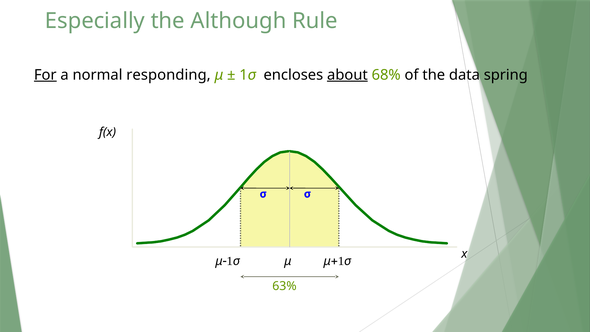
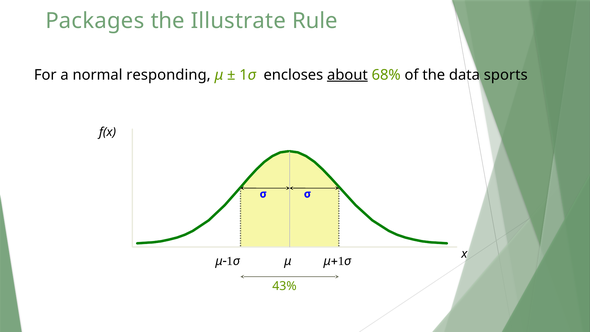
Especially: Especially -> Packages
Although: Although -> Illustrate
For underline: present -> none
spring: spring -> sports
63%: 63% -> 43%
